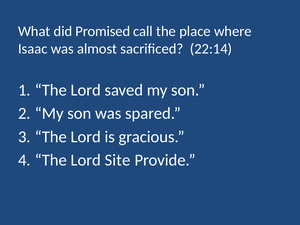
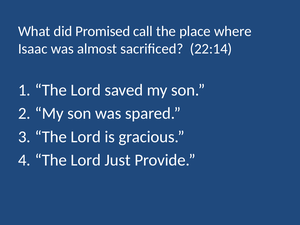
Site: Site -> Just
